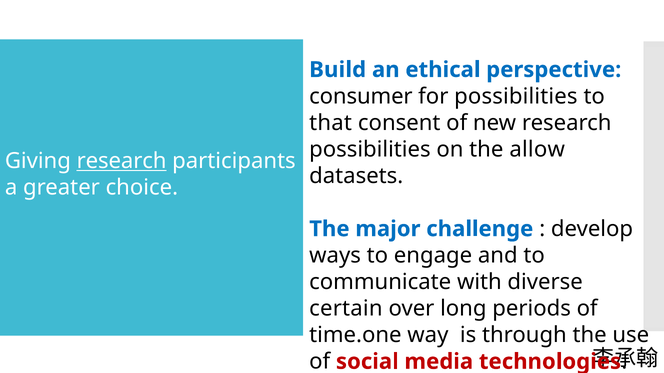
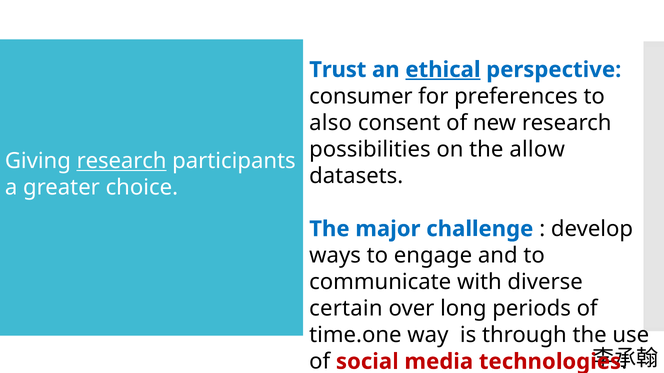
Build: Build -> Trust
ethical underline: none -> present
for possibilities: possibilities -> preferences
that: that -> also
